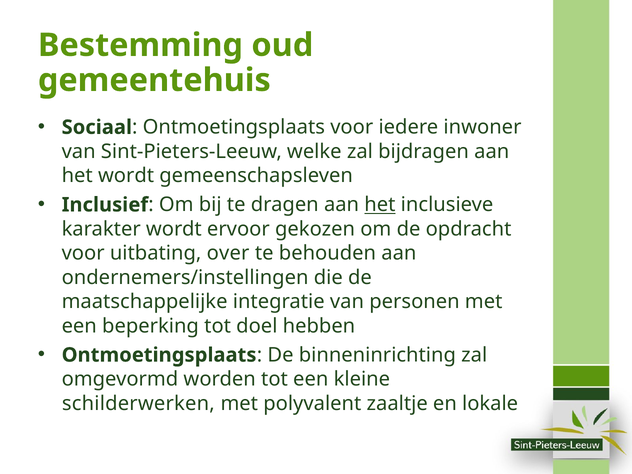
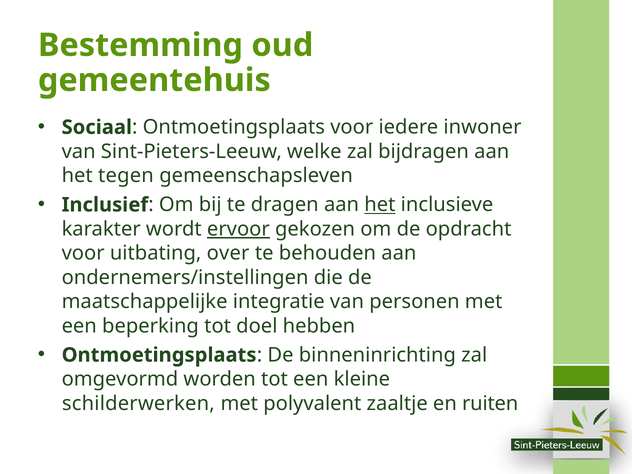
het wordt: wordt -> tegen
ervoor underline: none -> present
lokale: lokale -> ruiten
